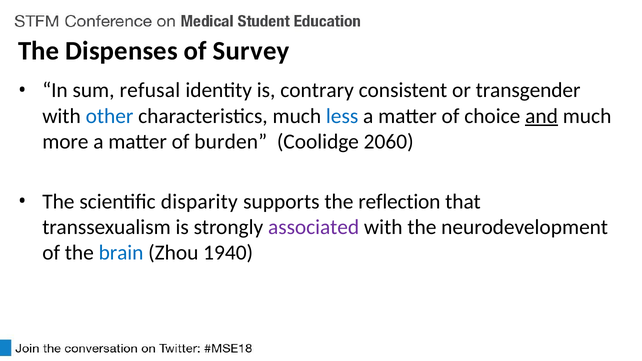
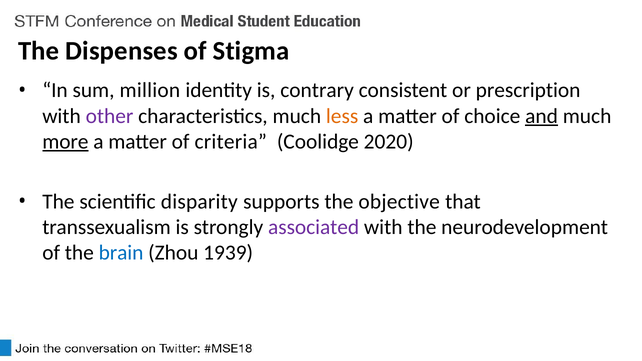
Survey: Survey -> Stigma
refusal: refusal -> million
transgender: transgender -> prescription
other colour: blue -> purple
less colour: blue -> orange
more underline: none -> present
burden: burden -> criteria
2060: 2060 -> 2020
reflection: reflection -> objective
1940: 1940 -> 1939
